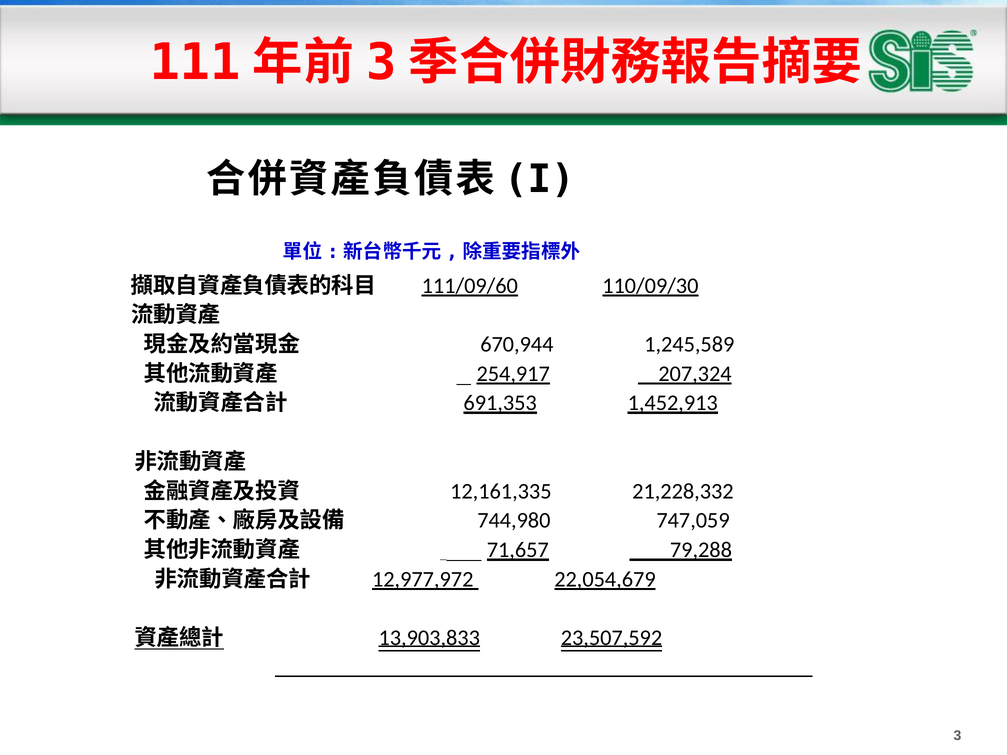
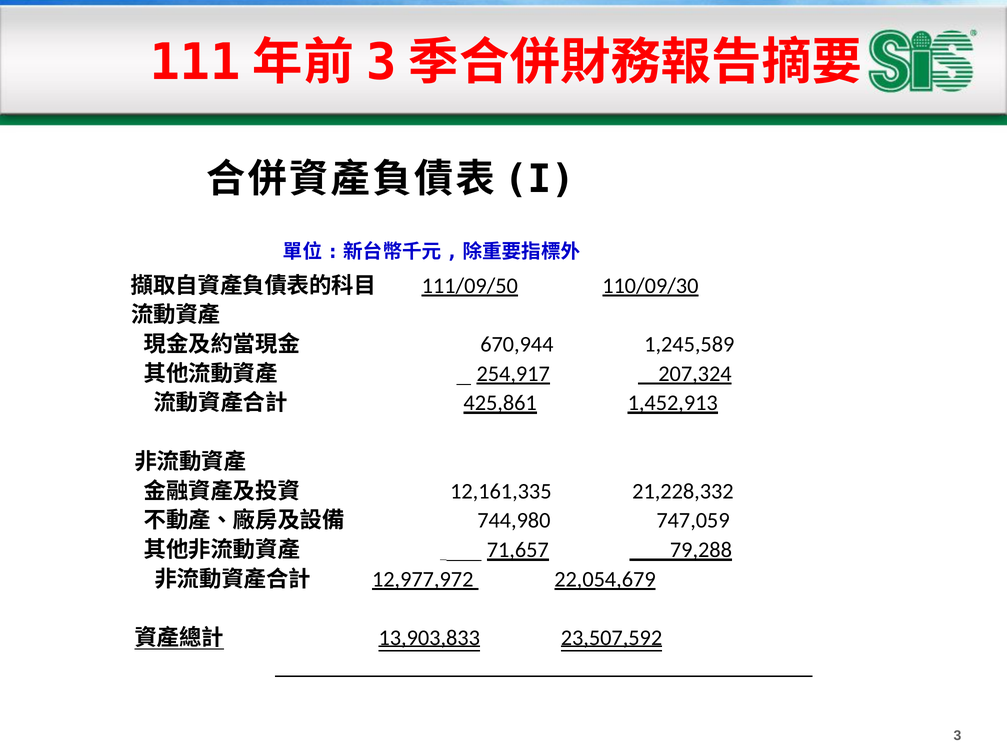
111/09/60: 111/09/60 -> 111/09/50
691,353: 691,353 -> 425,861
